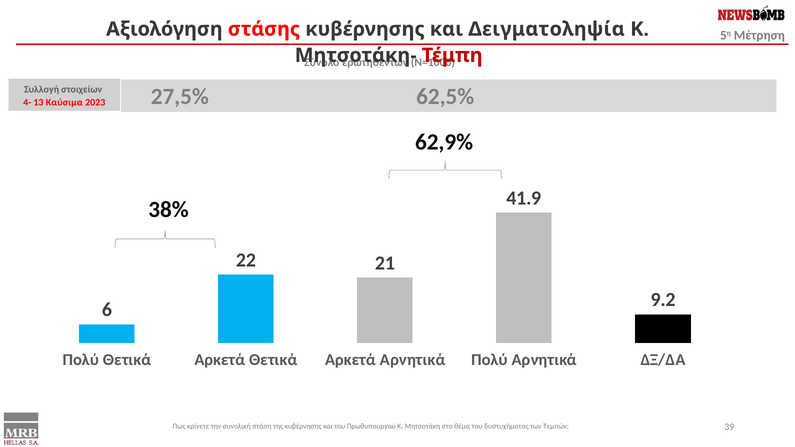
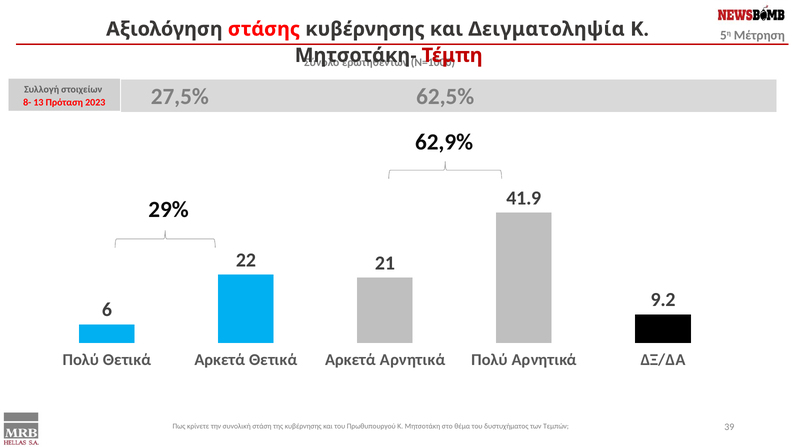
4-: 4- -> 8-
Καύσιμα: Καύσιμα -> Πρόταση
38%: 38% -> 29%
